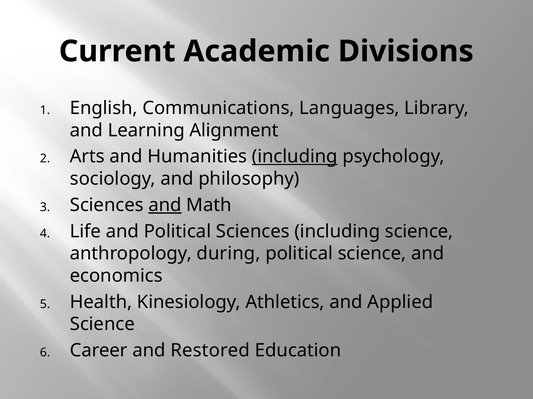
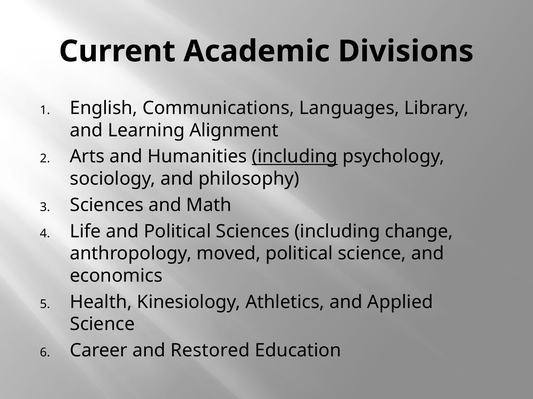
and at (165, 205) underline: present -> none
including science: science -> change
during: during -> moved
